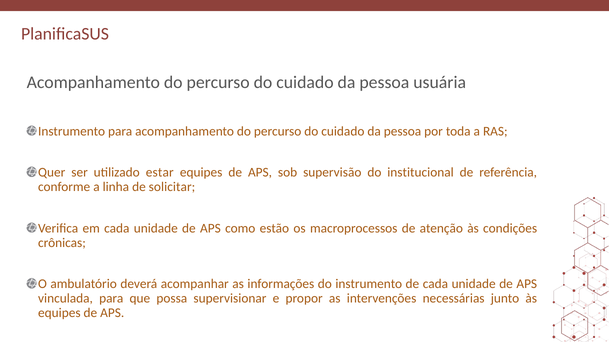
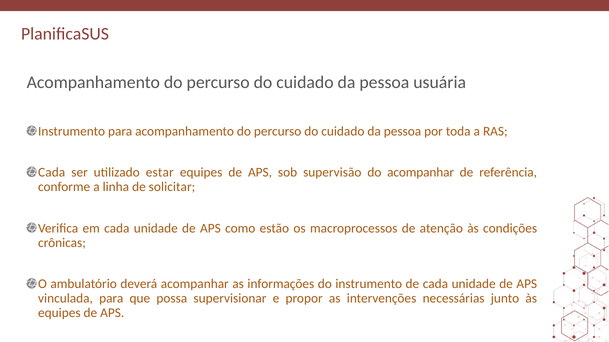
Quer at (52, 173): Quer -> Cada
do institucional: institucional -> acompanhar
